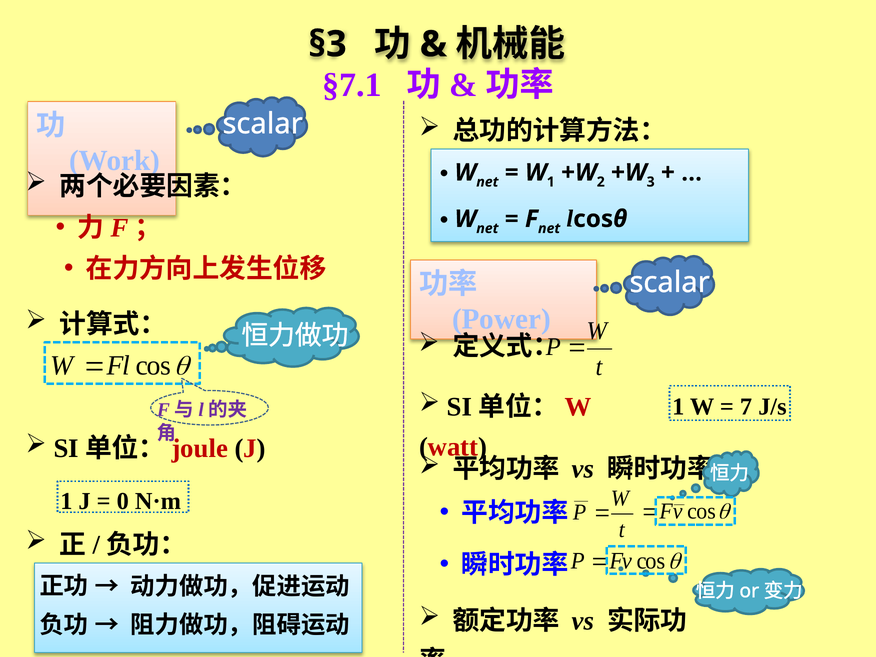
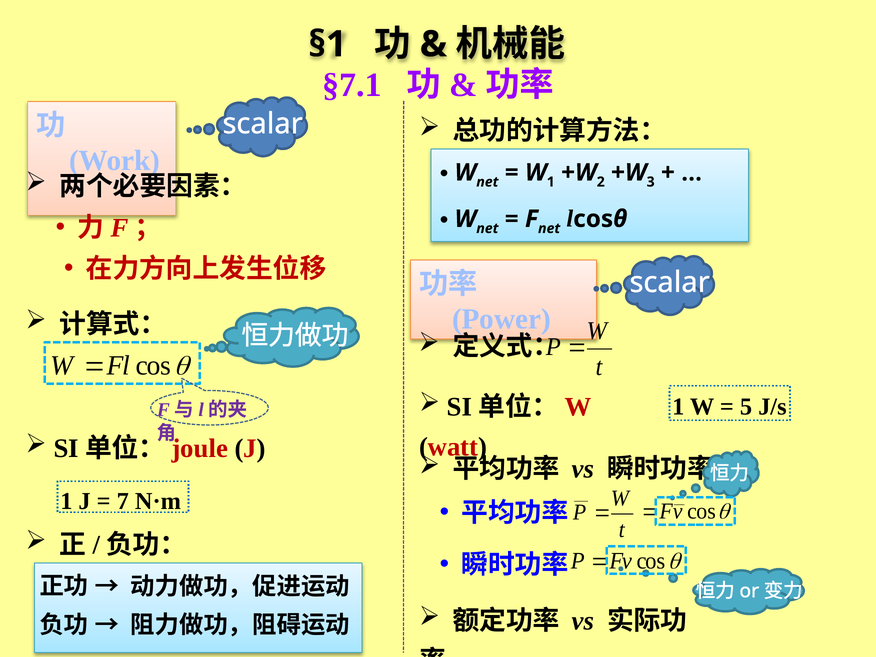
§3: §3 -> §1
7: 7 -> 5
0: 0 -> 7
